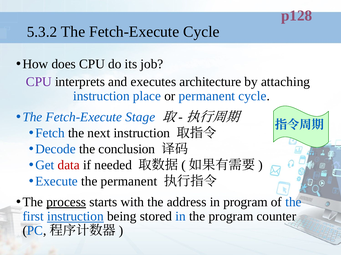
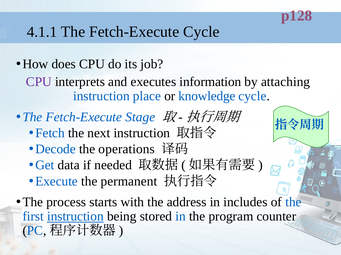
5.3.2: 5.3.2 -> 4.1.1
architecture: architecture -> information
or permanent: permanent -> knowledge
conclusion: conclusion -> operations
data colour: red -> black
process underline: present -> none
in program: program -> includes
